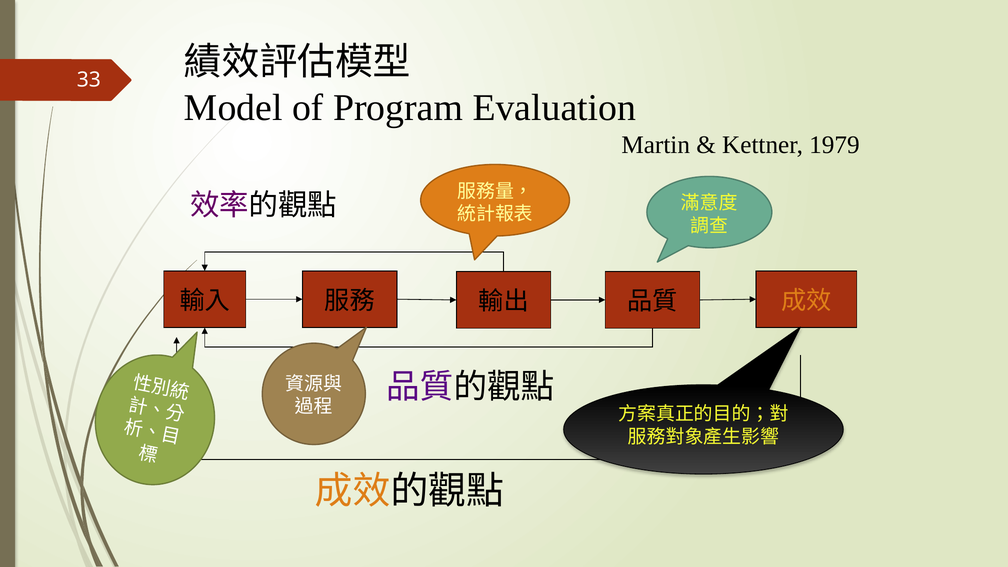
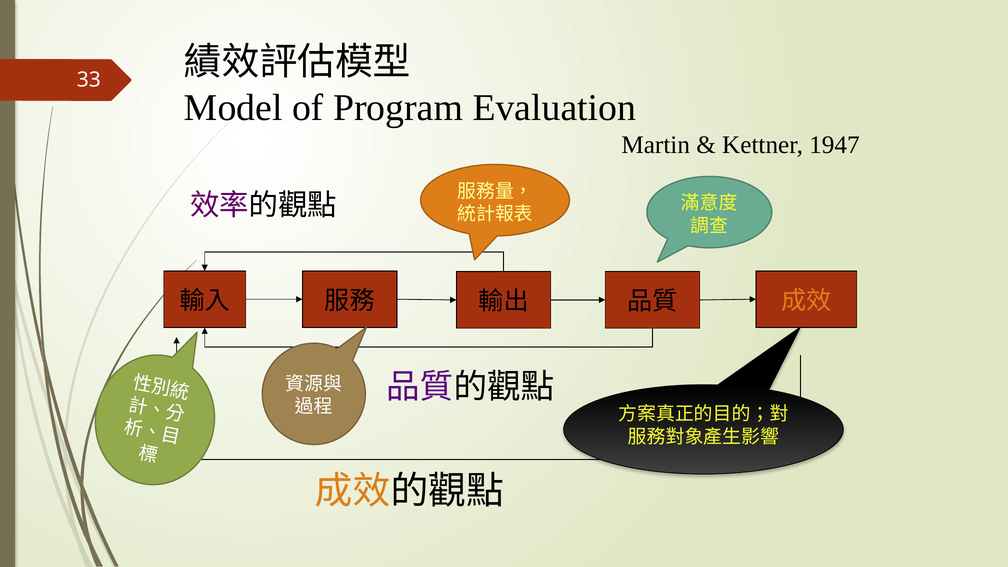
1979: 1979 -> 1947
